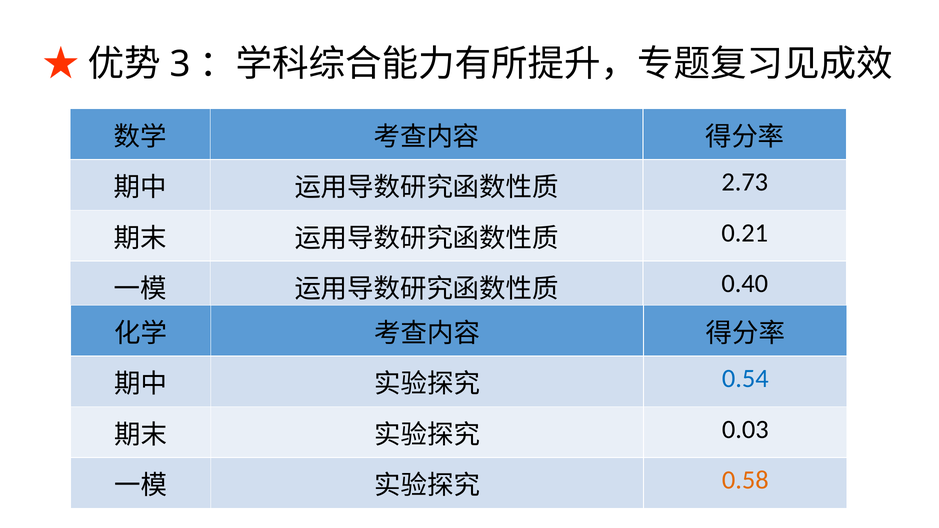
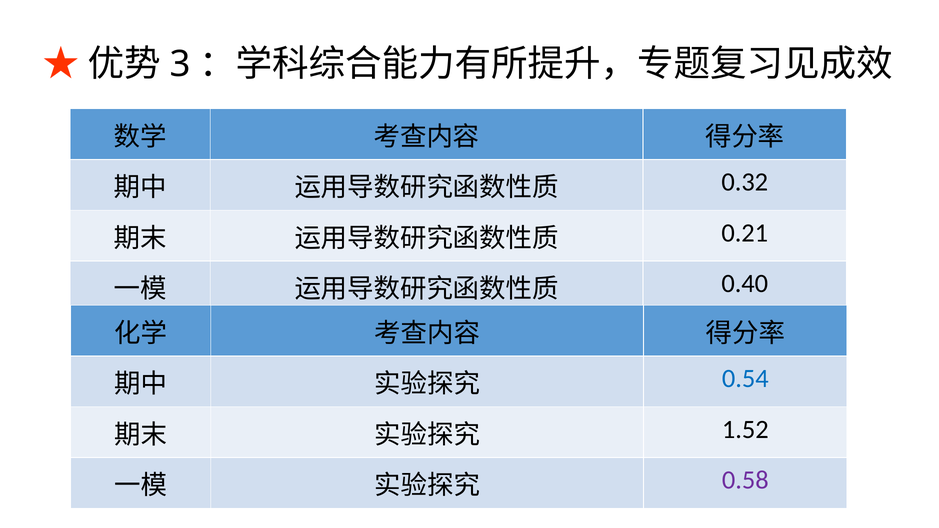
2.73: 2.73 -> 0.32
0.03: 0.03 -> 1.52
0.58 colour: orange -> purple
